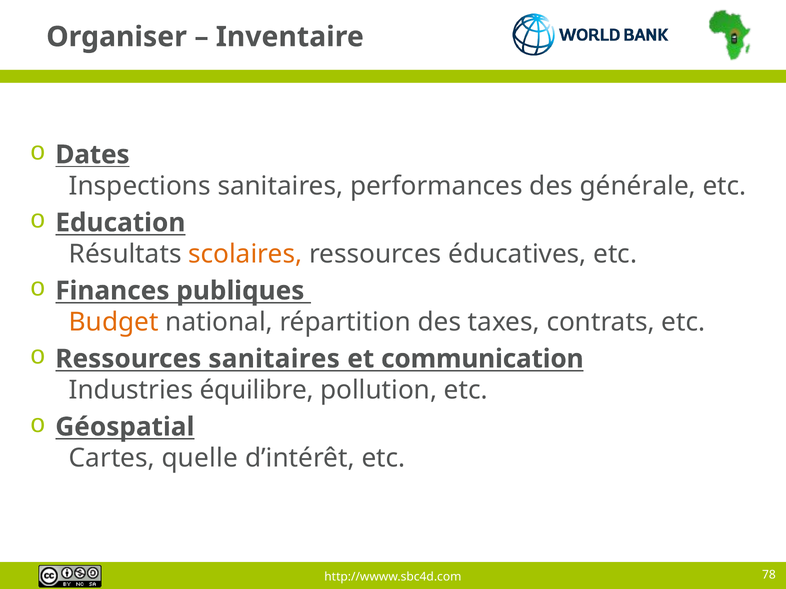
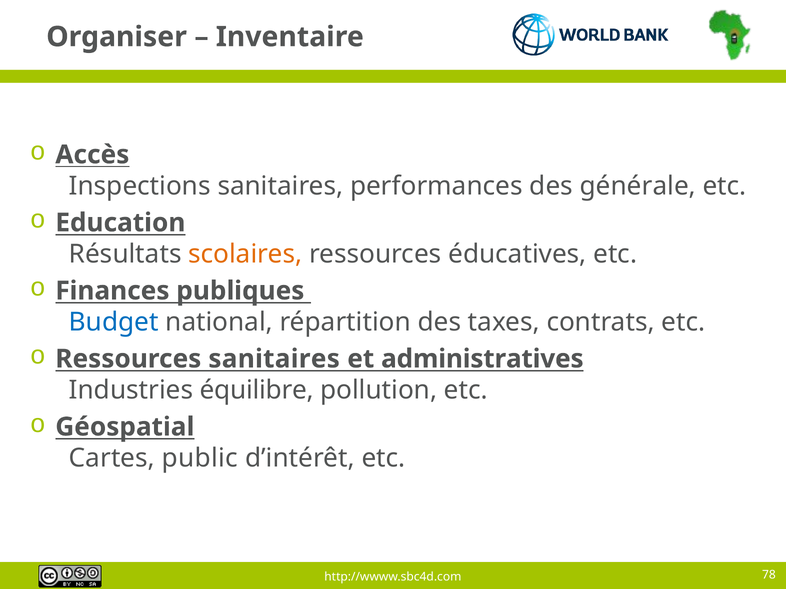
Dates: Dates -> Accès
Budget colour: orange -> blue
communication: communication -> administratives
quelle: quelle -> public
